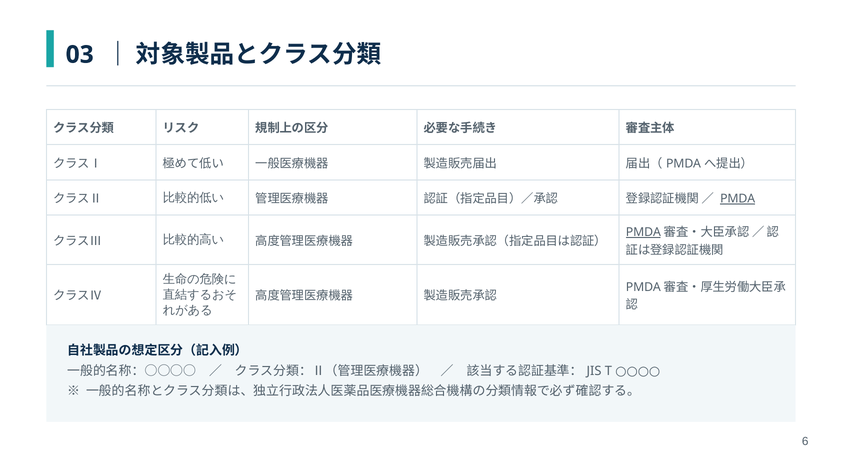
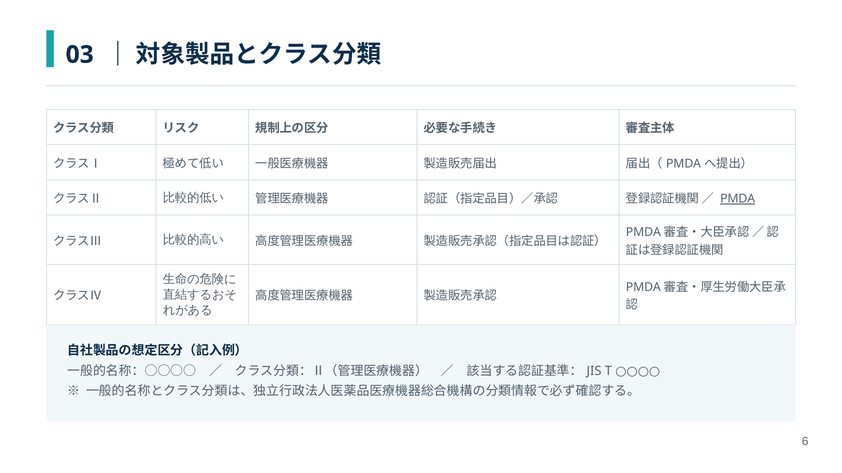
PMDA at (643, 233) underline: present -> none
